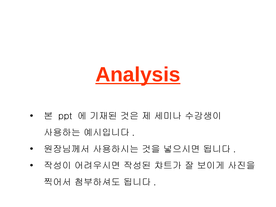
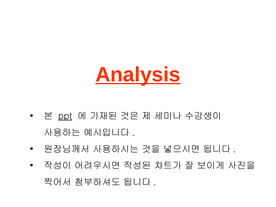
ppt underline: none -> present
